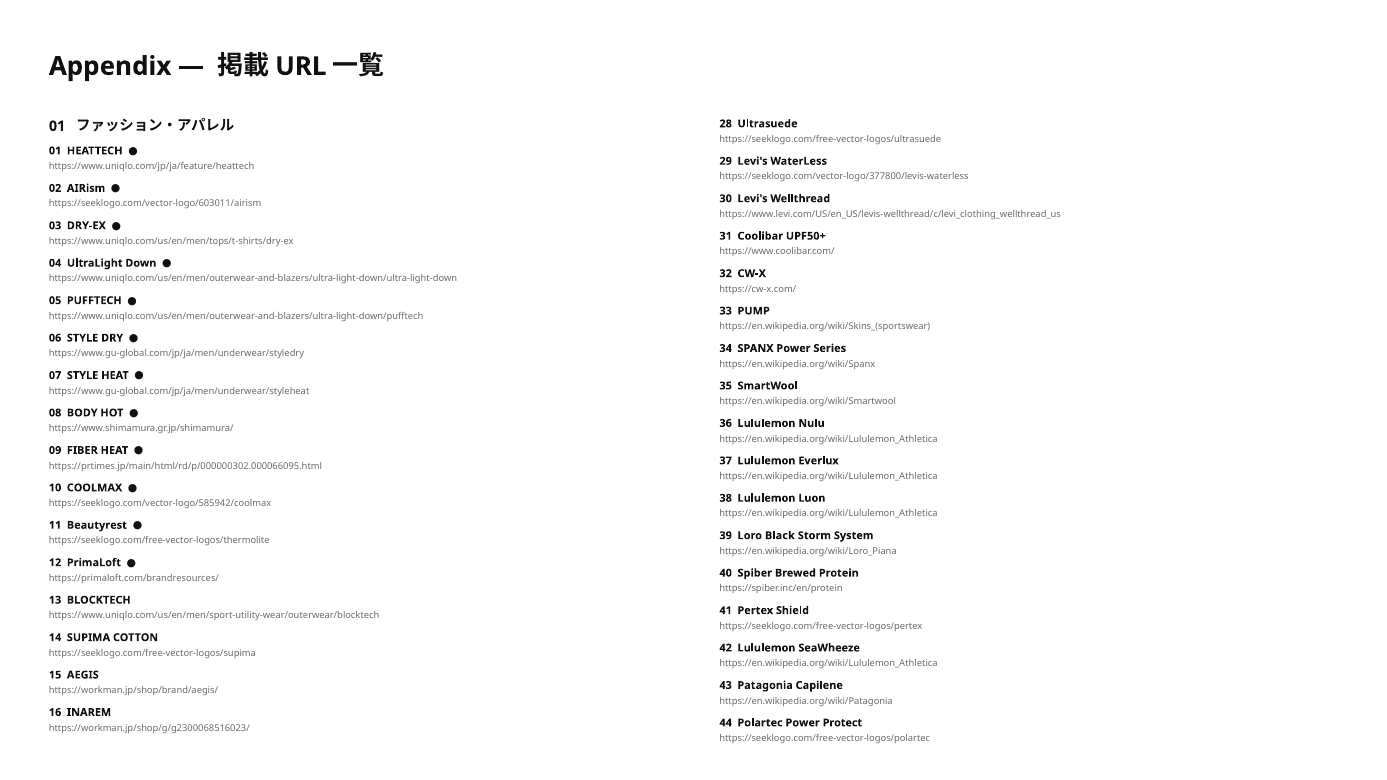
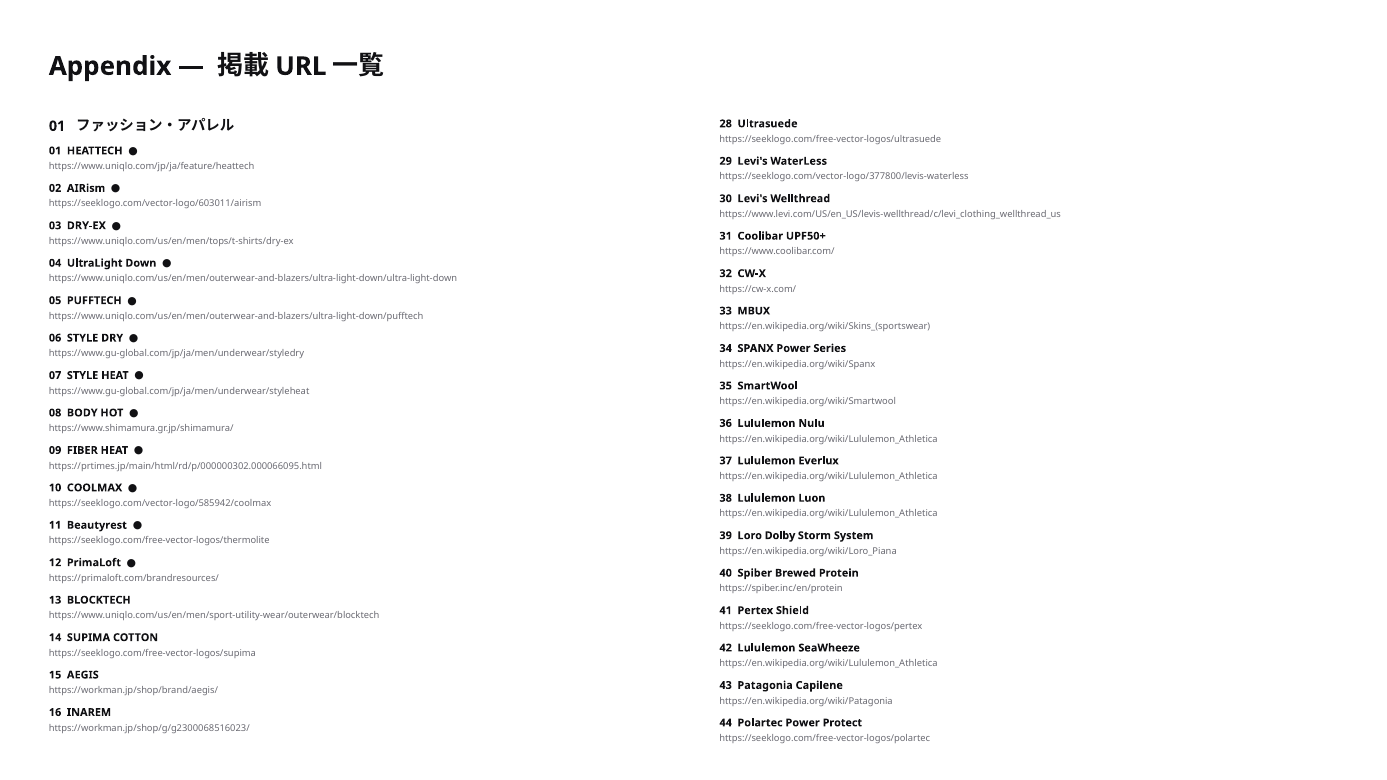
PUMP: PUMP -> MBUX
Black: Black -> Dolby
